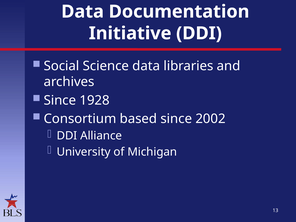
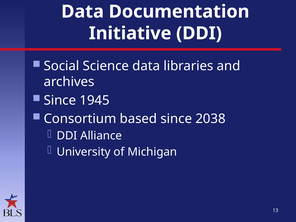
1928: 1928 -> 1945
2002: 2002 -> 2038
